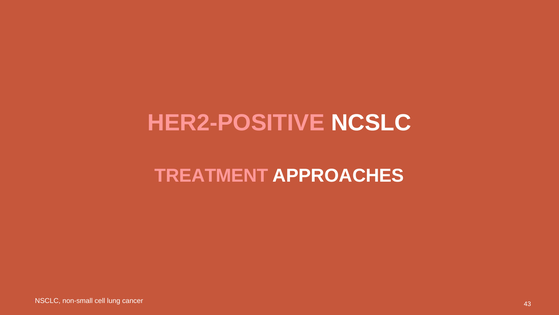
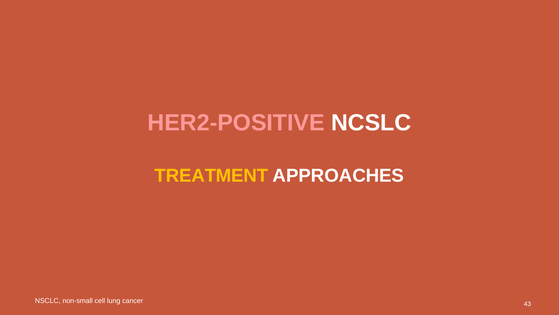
TREATMENT colour: pink -> yellow
